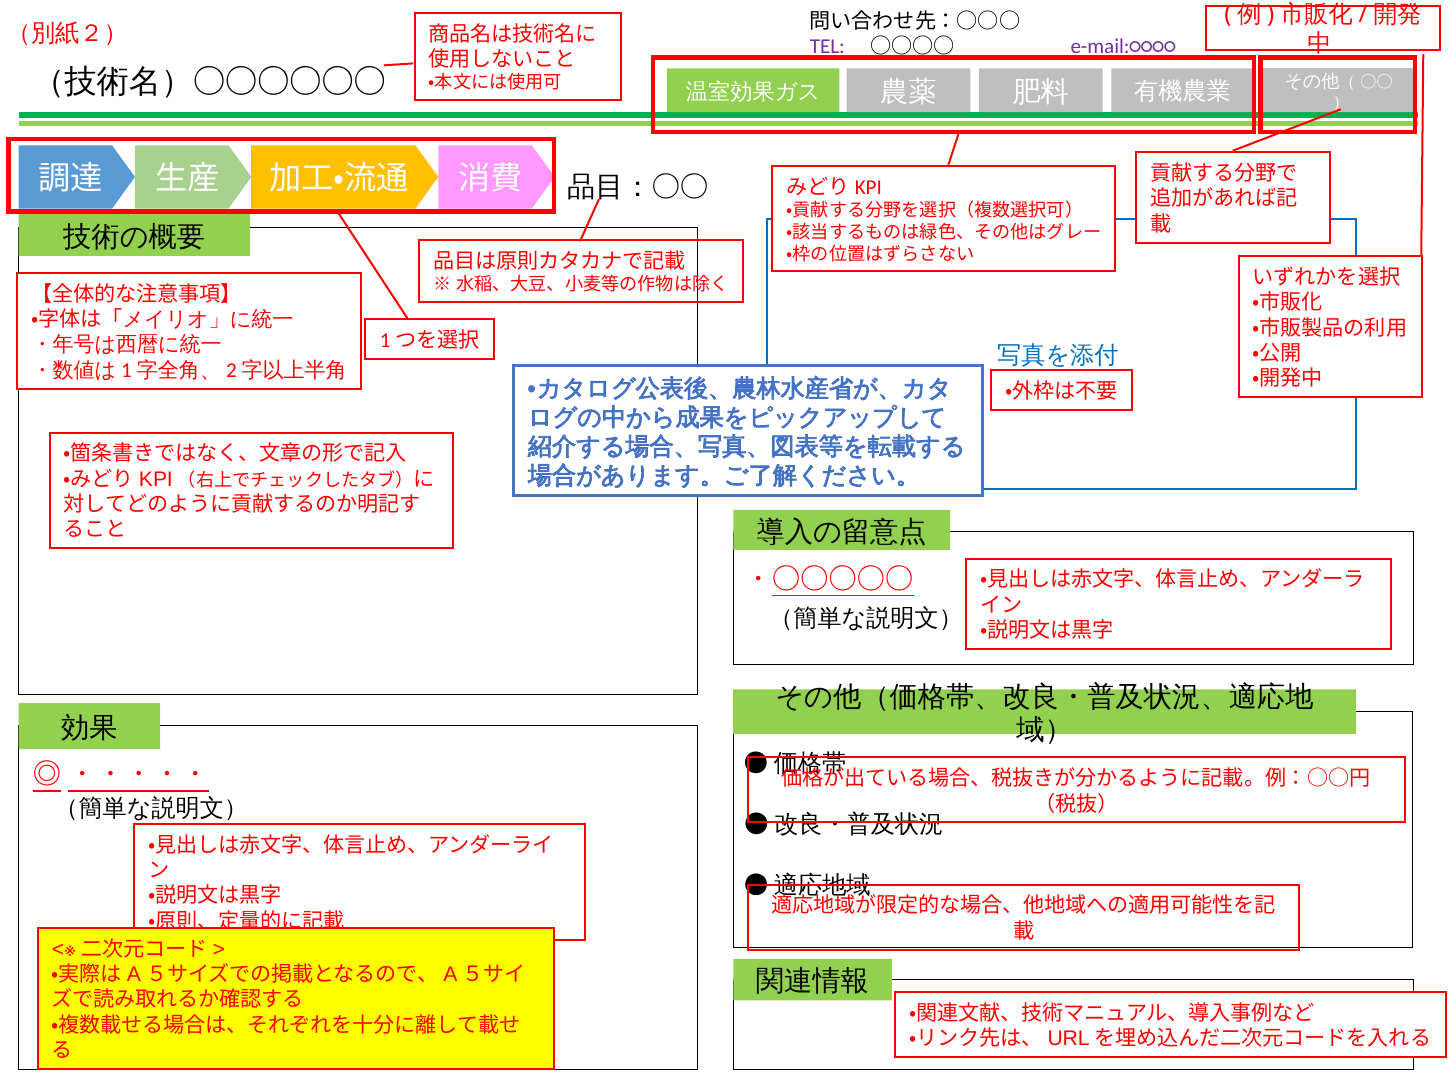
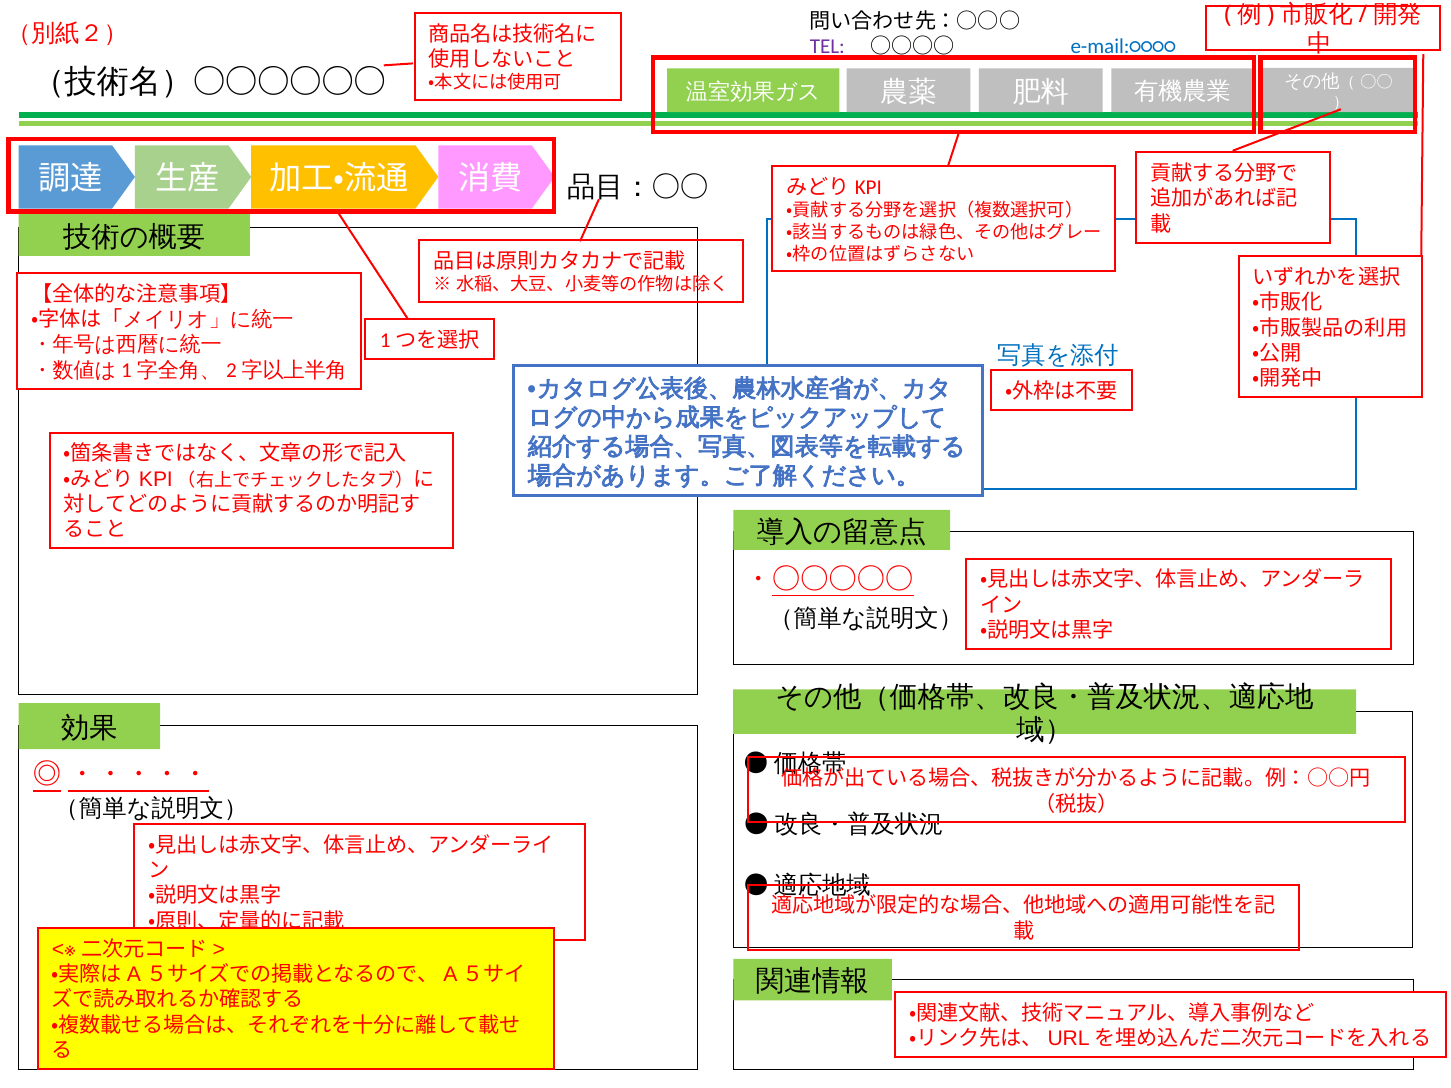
e-mail:○○○○ colour: purple -> blue
